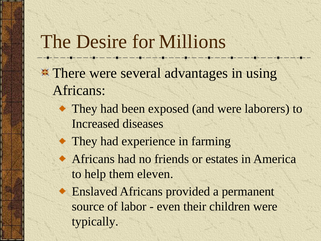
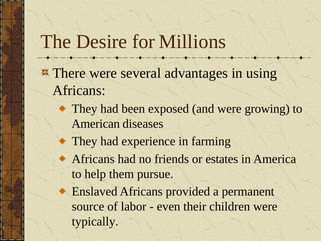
laborers: laborers -> growing
Increased: Increased -> American
eleven: eleven -> pursue
